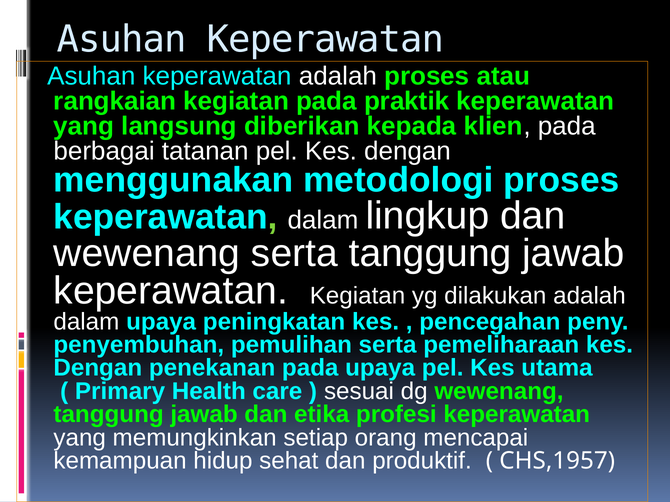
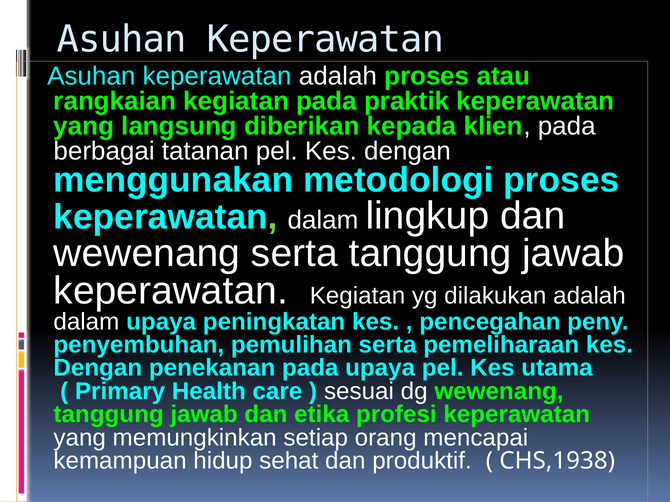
CHS,1957: CHS,1957 -> CHS,1938
